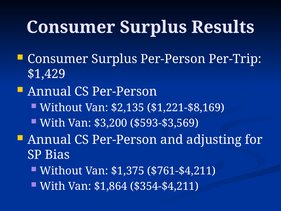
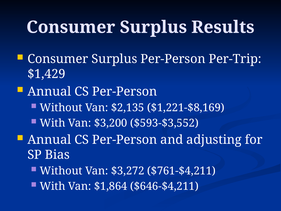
$593-$3,569: $593-$3,569 -> $593-$3,552
$1,375: $1,375 -> $3,272
$354-$4,211: $354-$4,211 -> $646-$4,211
